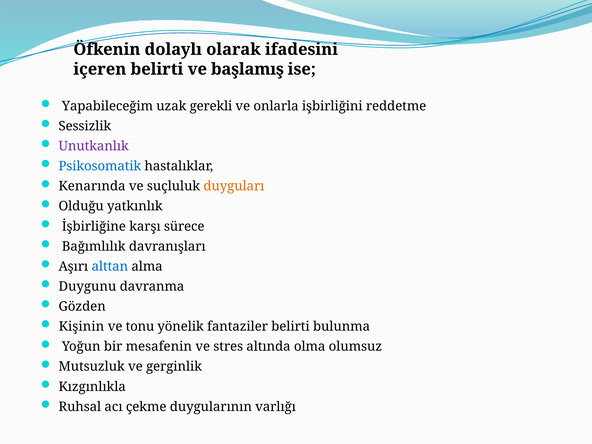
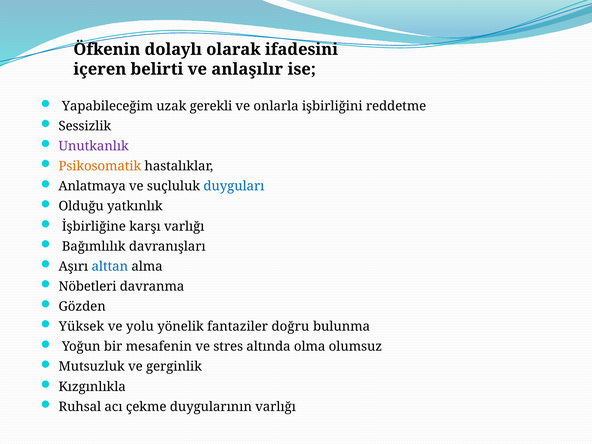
başlamış: başlamış -> anlaşılır
Psikosomatik colour: blue -> orange
Kenarında: Kenarında -> Anlatmaya
duyguları colour: orange -> blue
karşı sürece: sürece -> varlığı
Duygunu: Duygunu -> Nöbetleri
Kişinin: Kişinin -> Yüksek
tonu: tonu -> yolu
fantaziler belirti: belirti -> doğru
